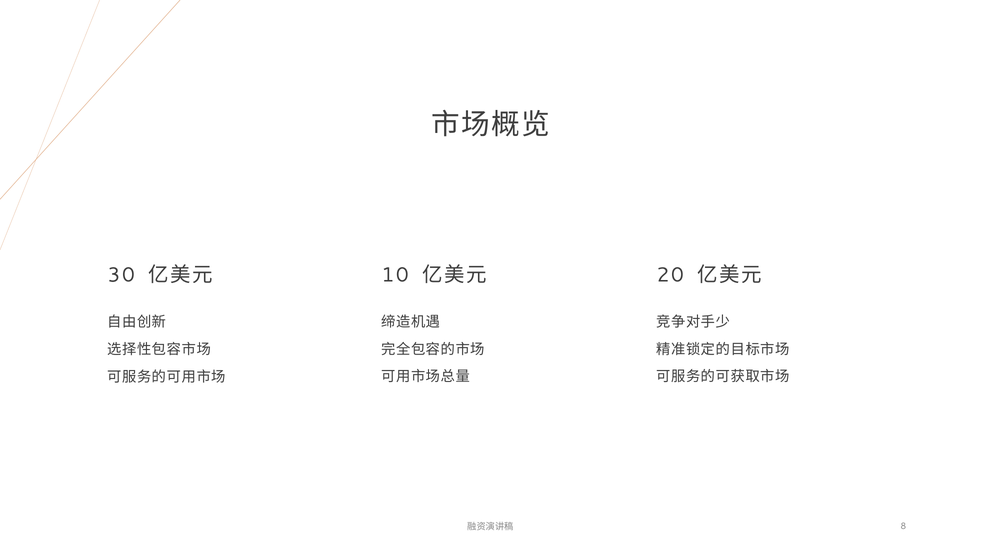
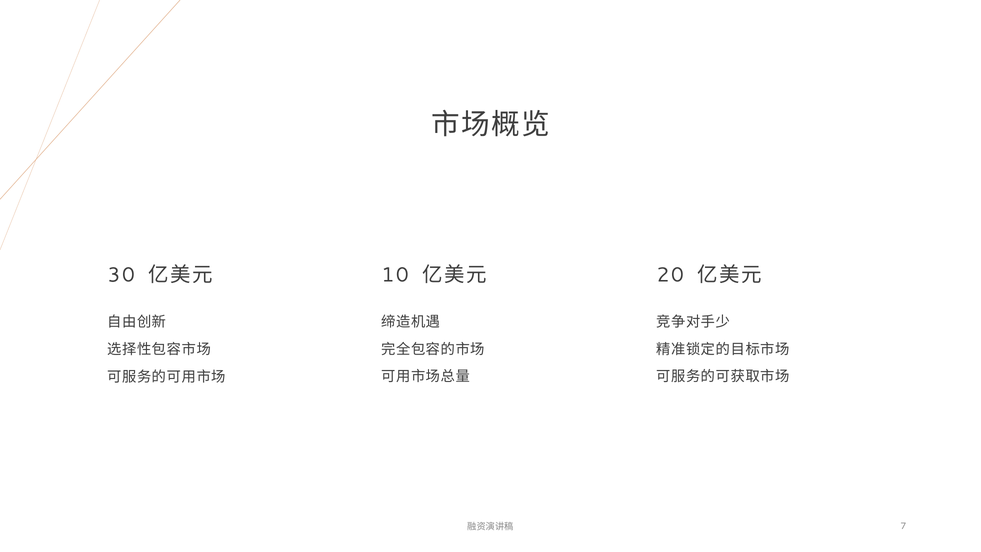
8: 8 -> 7
